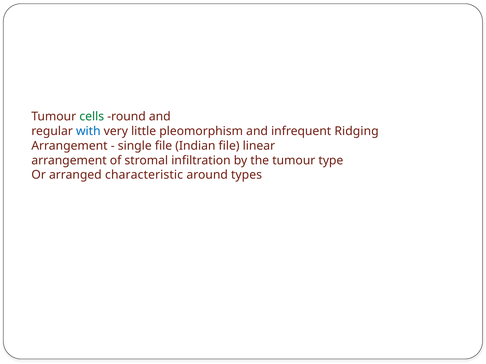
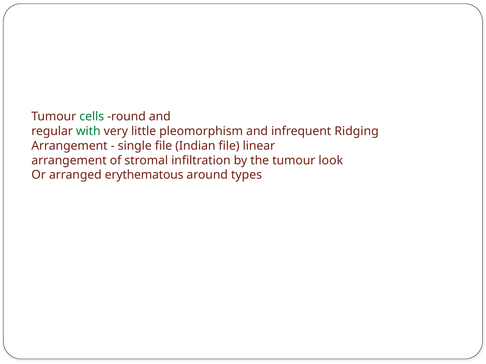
with colour: blue -> green
type: type -> look
characteristic: characteristic -> erythematous
